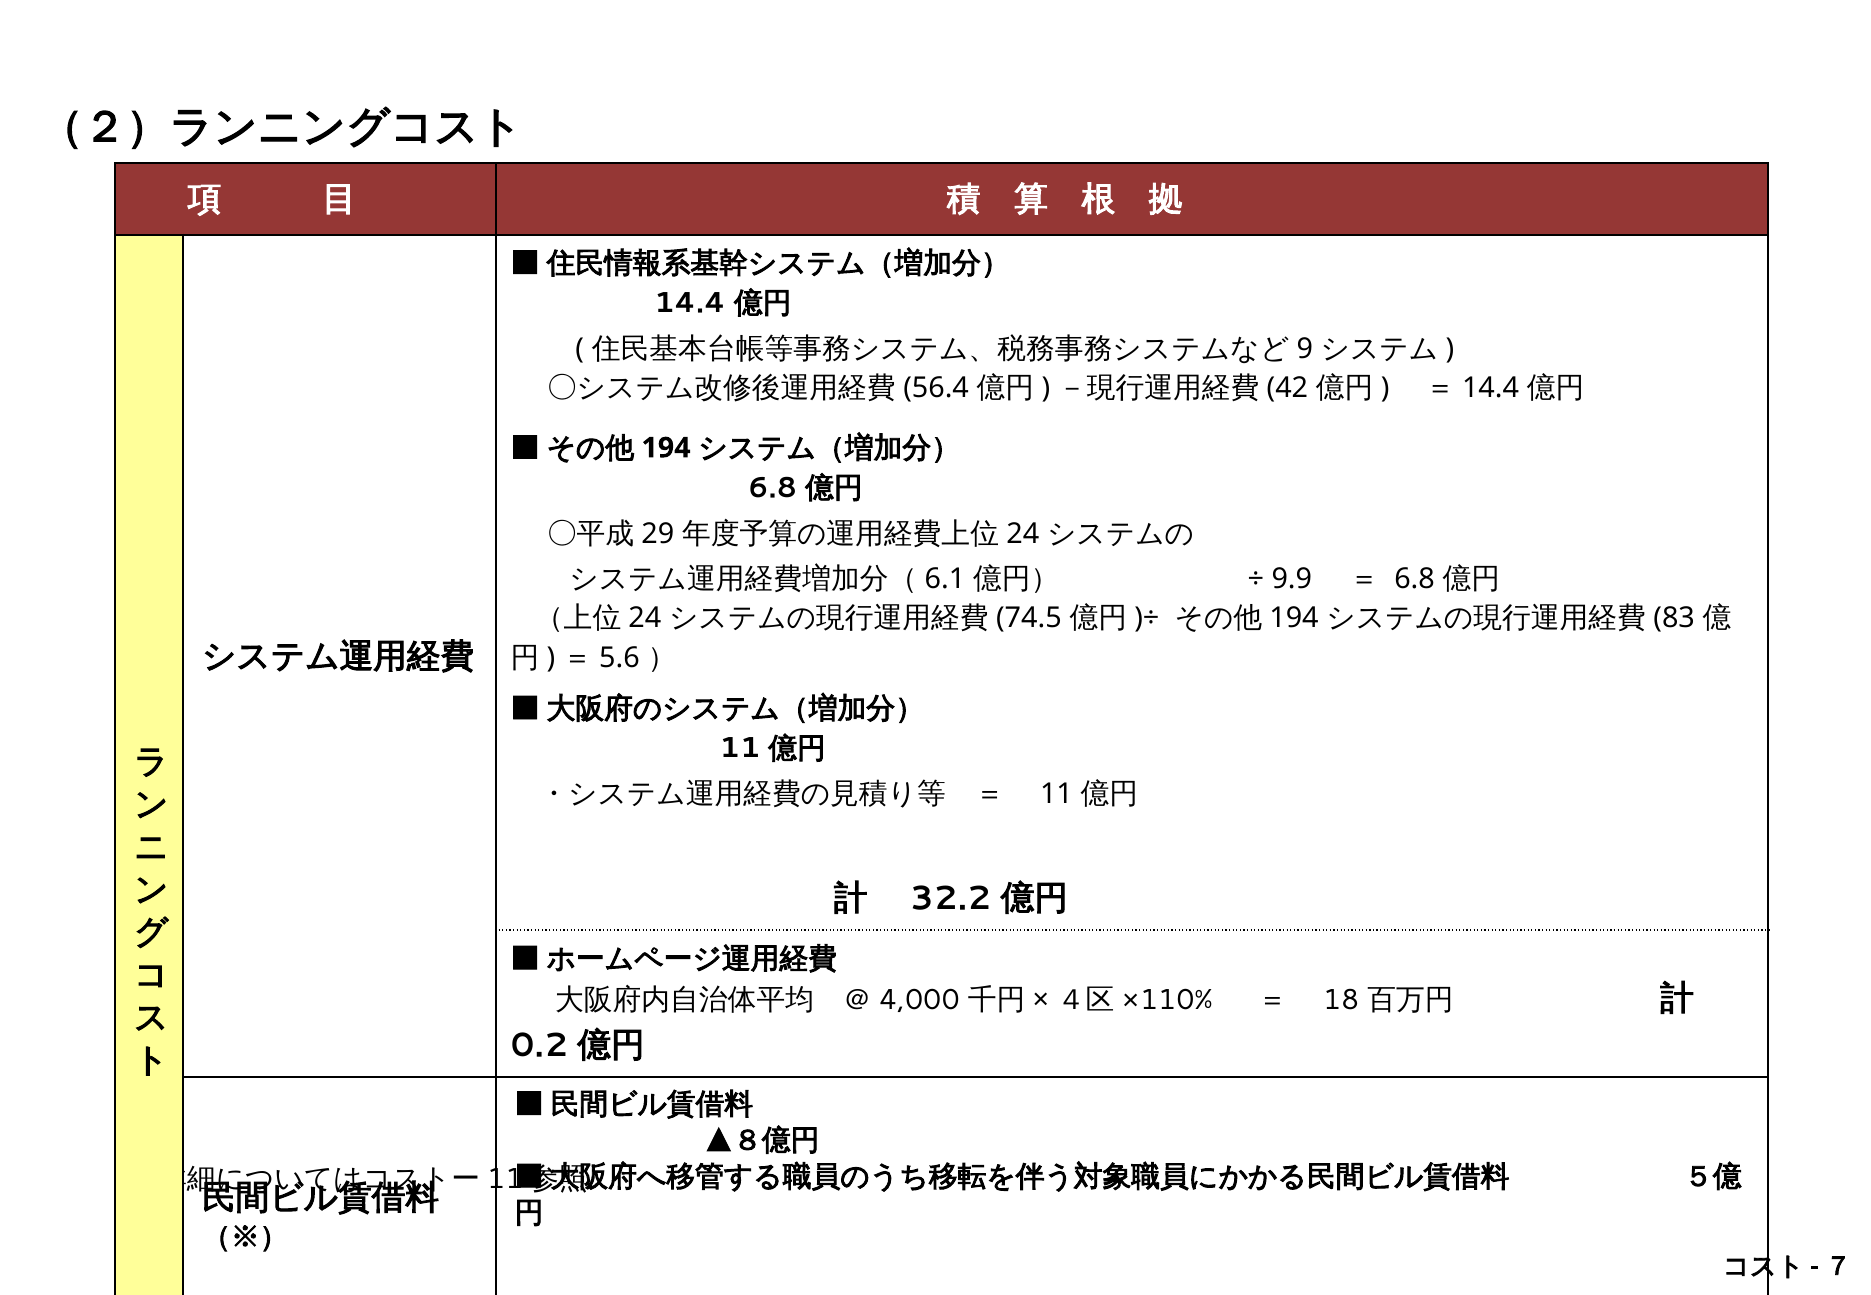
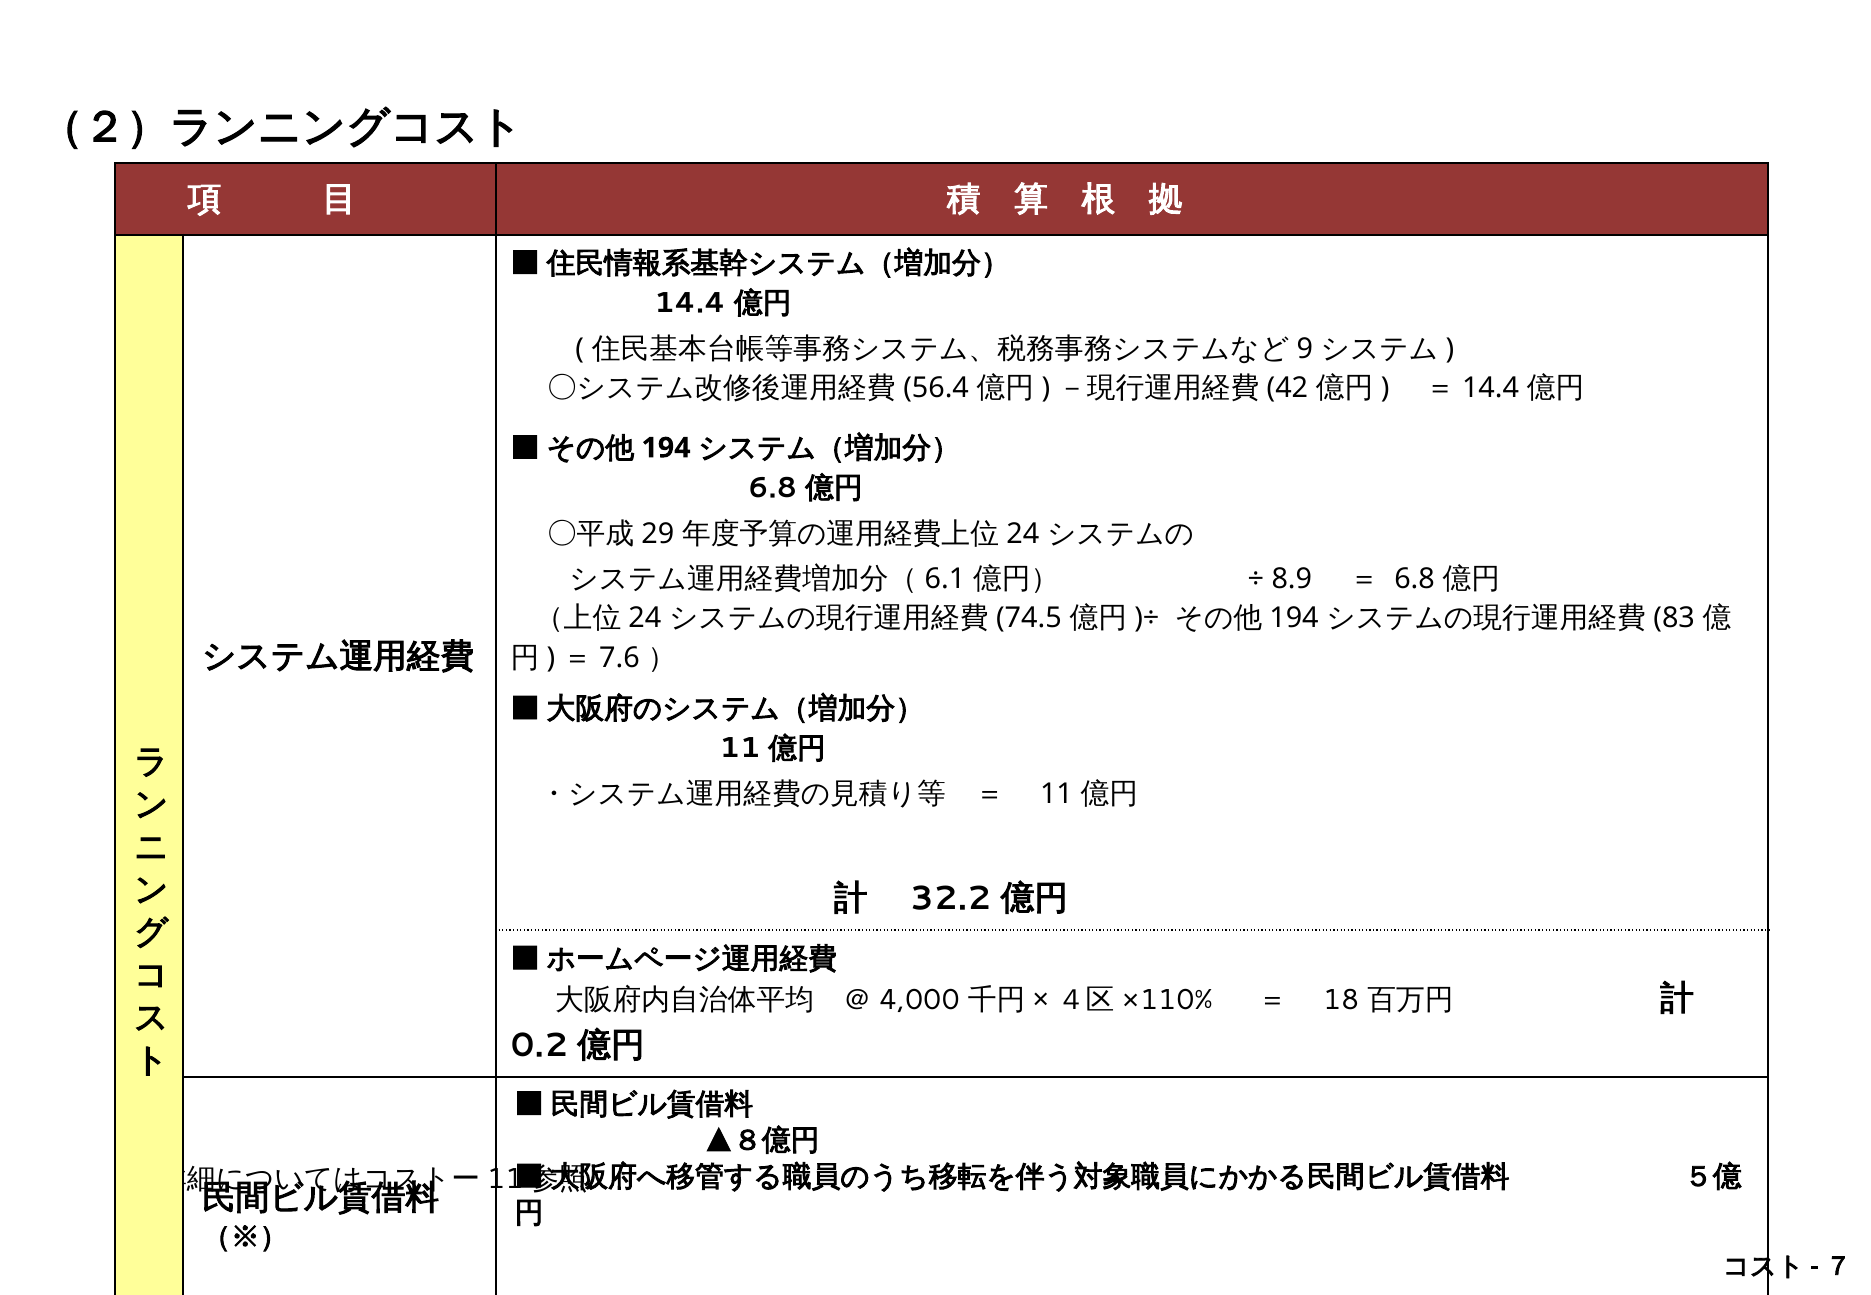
9.9: 9.9 -> 8.9
5.6: 5.6 -> 7.6
